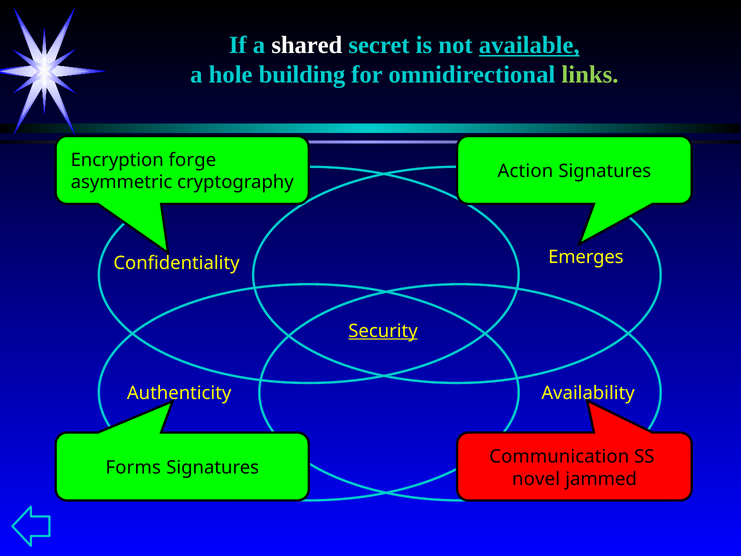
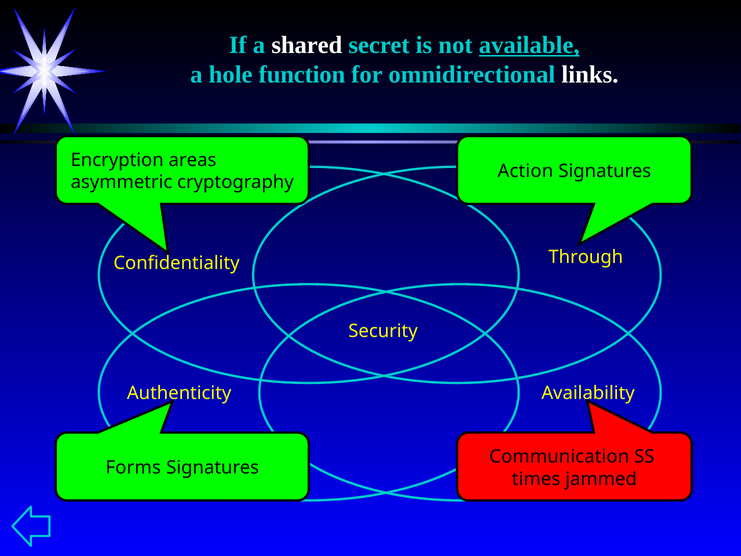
building: building -> function
links colour: light green -> white
forge: forge -> areas
Emerges: Emerges -> Through
Security underline: present -> none
novel: novel -> times
